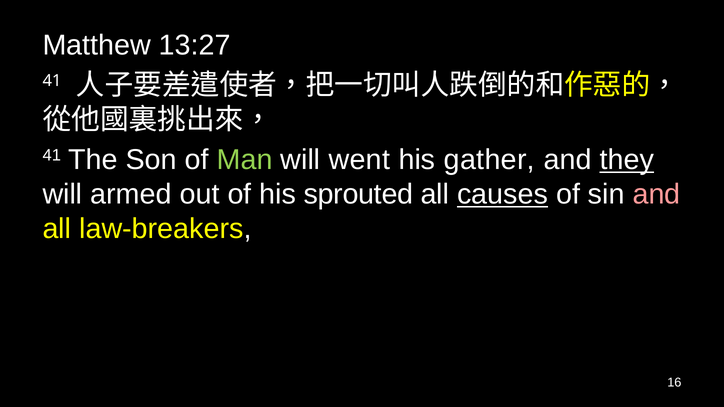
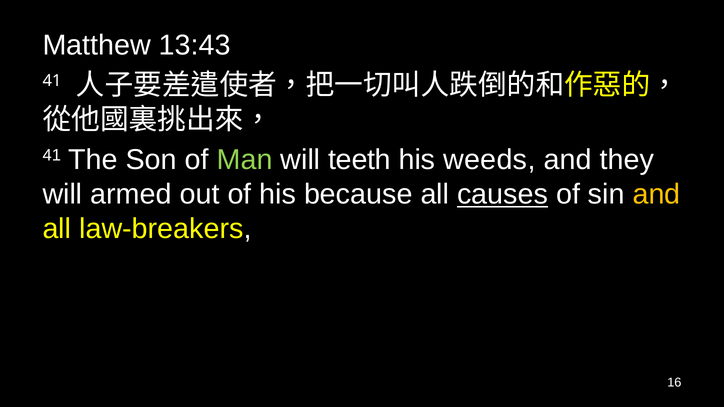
13:27: 13:27 -> 13:43
went: went -> teeth
gather: gather -> weeds
they underline: present -> none
sprouted: sprouted -> because
and at (656, 194) colour: pink -> yellow
